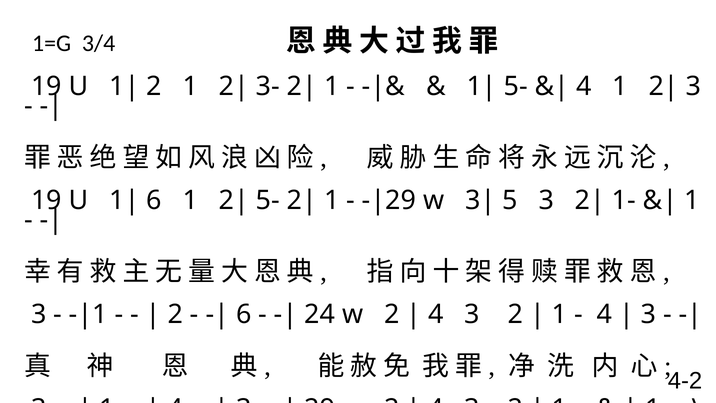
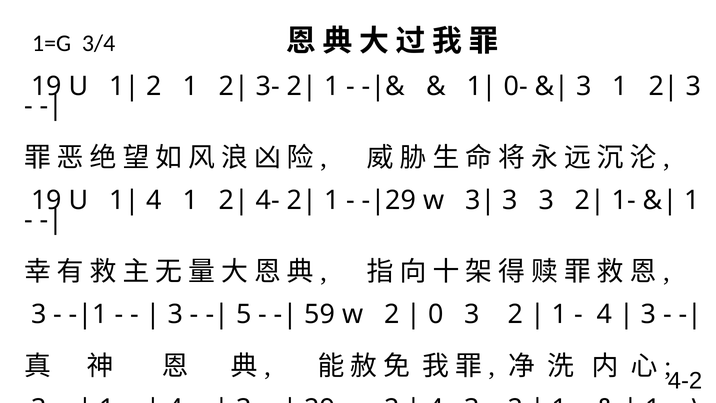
5- at (516, 86): 5- -> 0-
4 at (584, 86): 4 -> 3
6 at (154, 200): 6 -> 4
5- at (268, 200): 5- -> 4-
5 at (510, 200): 5 -> 3
2 at (175, 314): 2 -> 3
6 at (244, 314): 6 -> 5
24: 24 -> 59
4 at (436, 314): 4 -> 0
